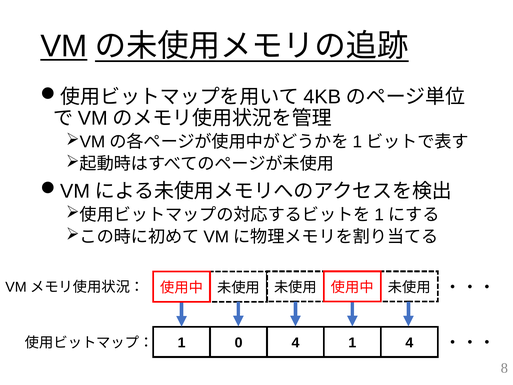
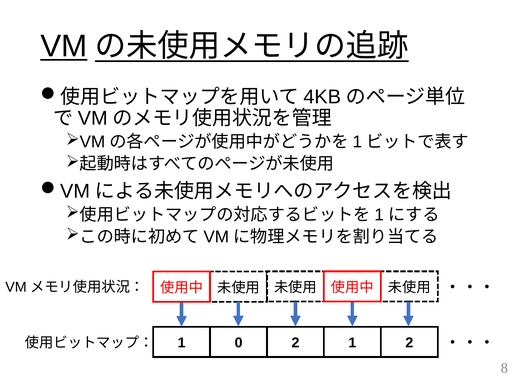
0 4: 4 -> 2
1 4: 4 -> 2
